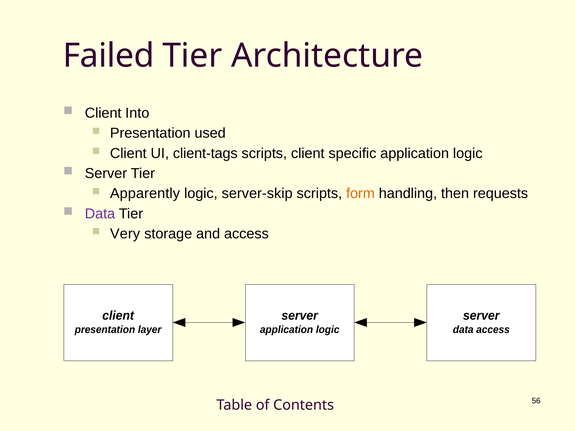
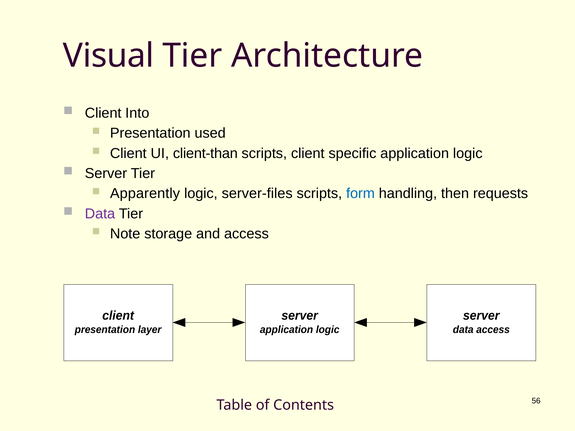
Failed: Failed -> Visual
client-tags: client-tags -> client-than
server-skip: server-skip -> server-files
form colour: orange -> blue
Very: Very -> Note
